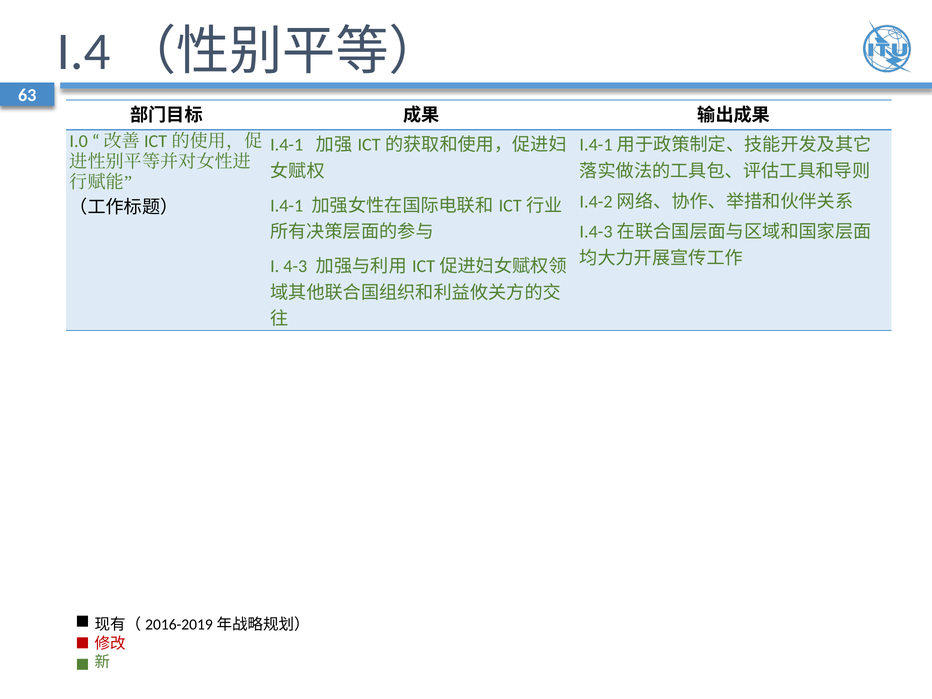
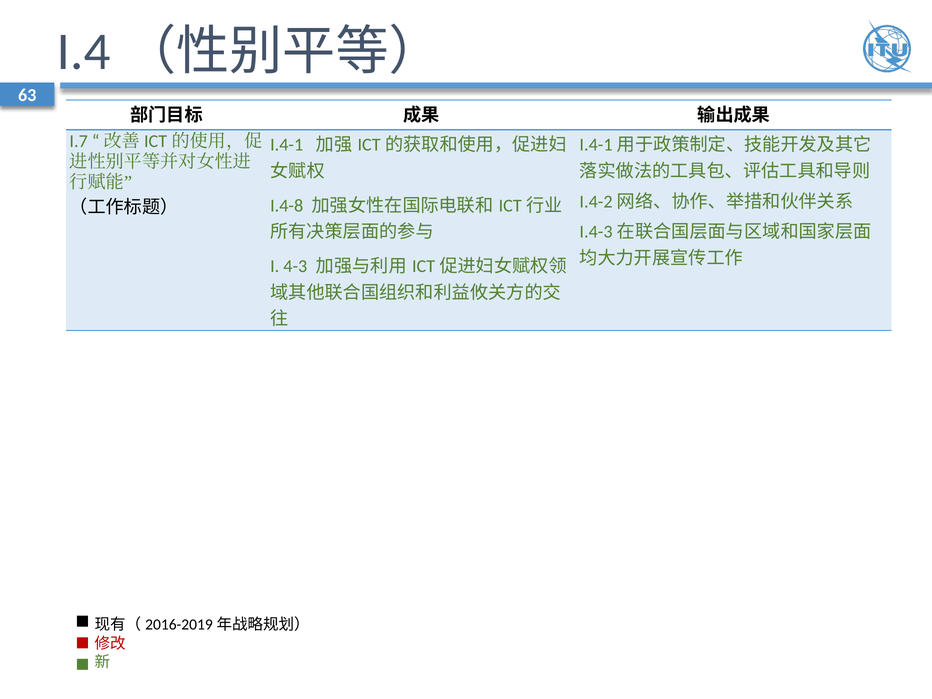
I.0: I.0 -> I.7
I.4-1 at (287, 206): I.4-1 -> I.4-8
